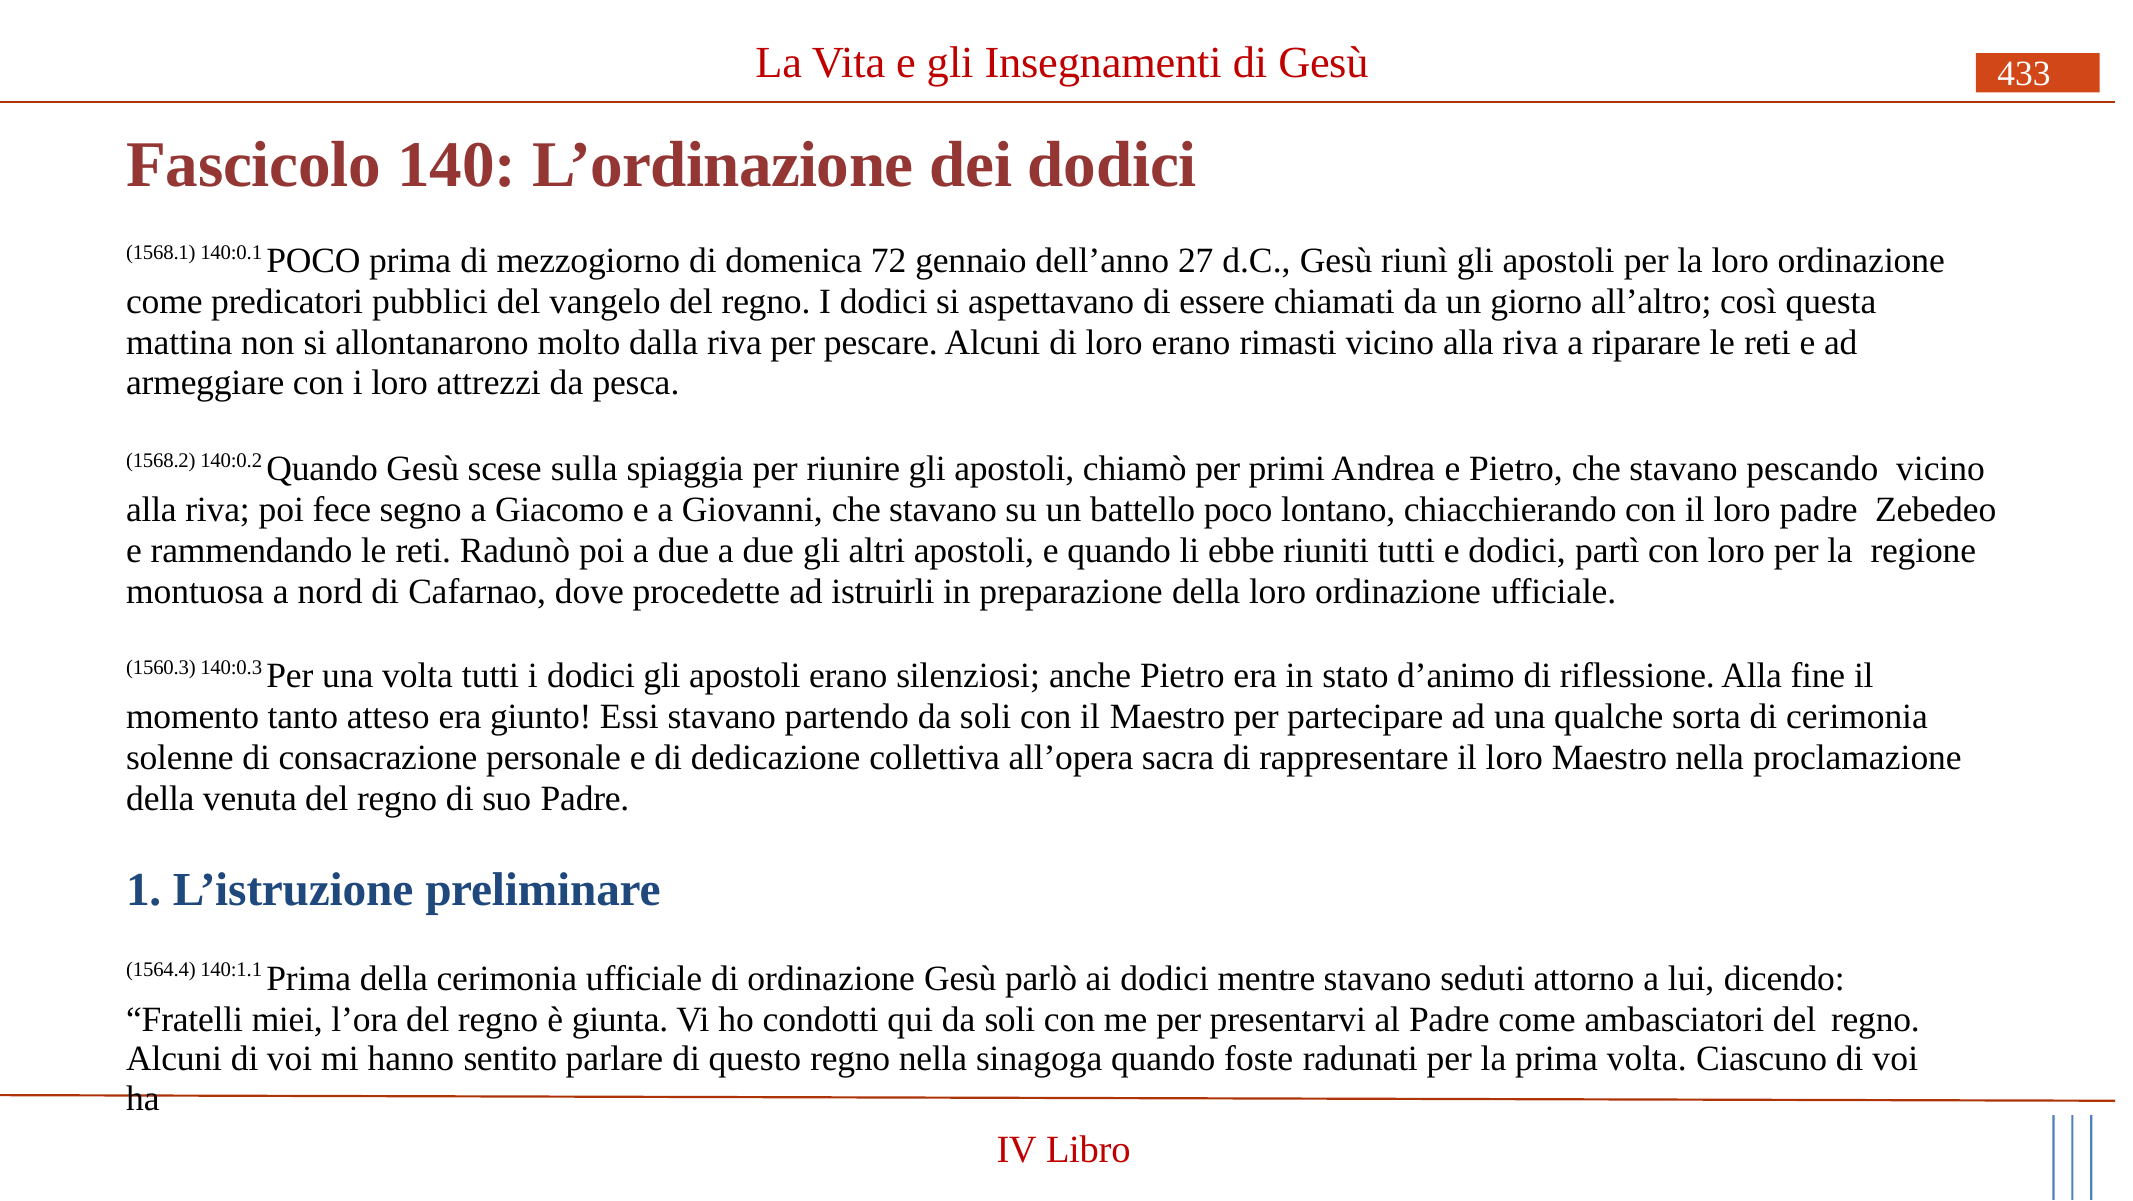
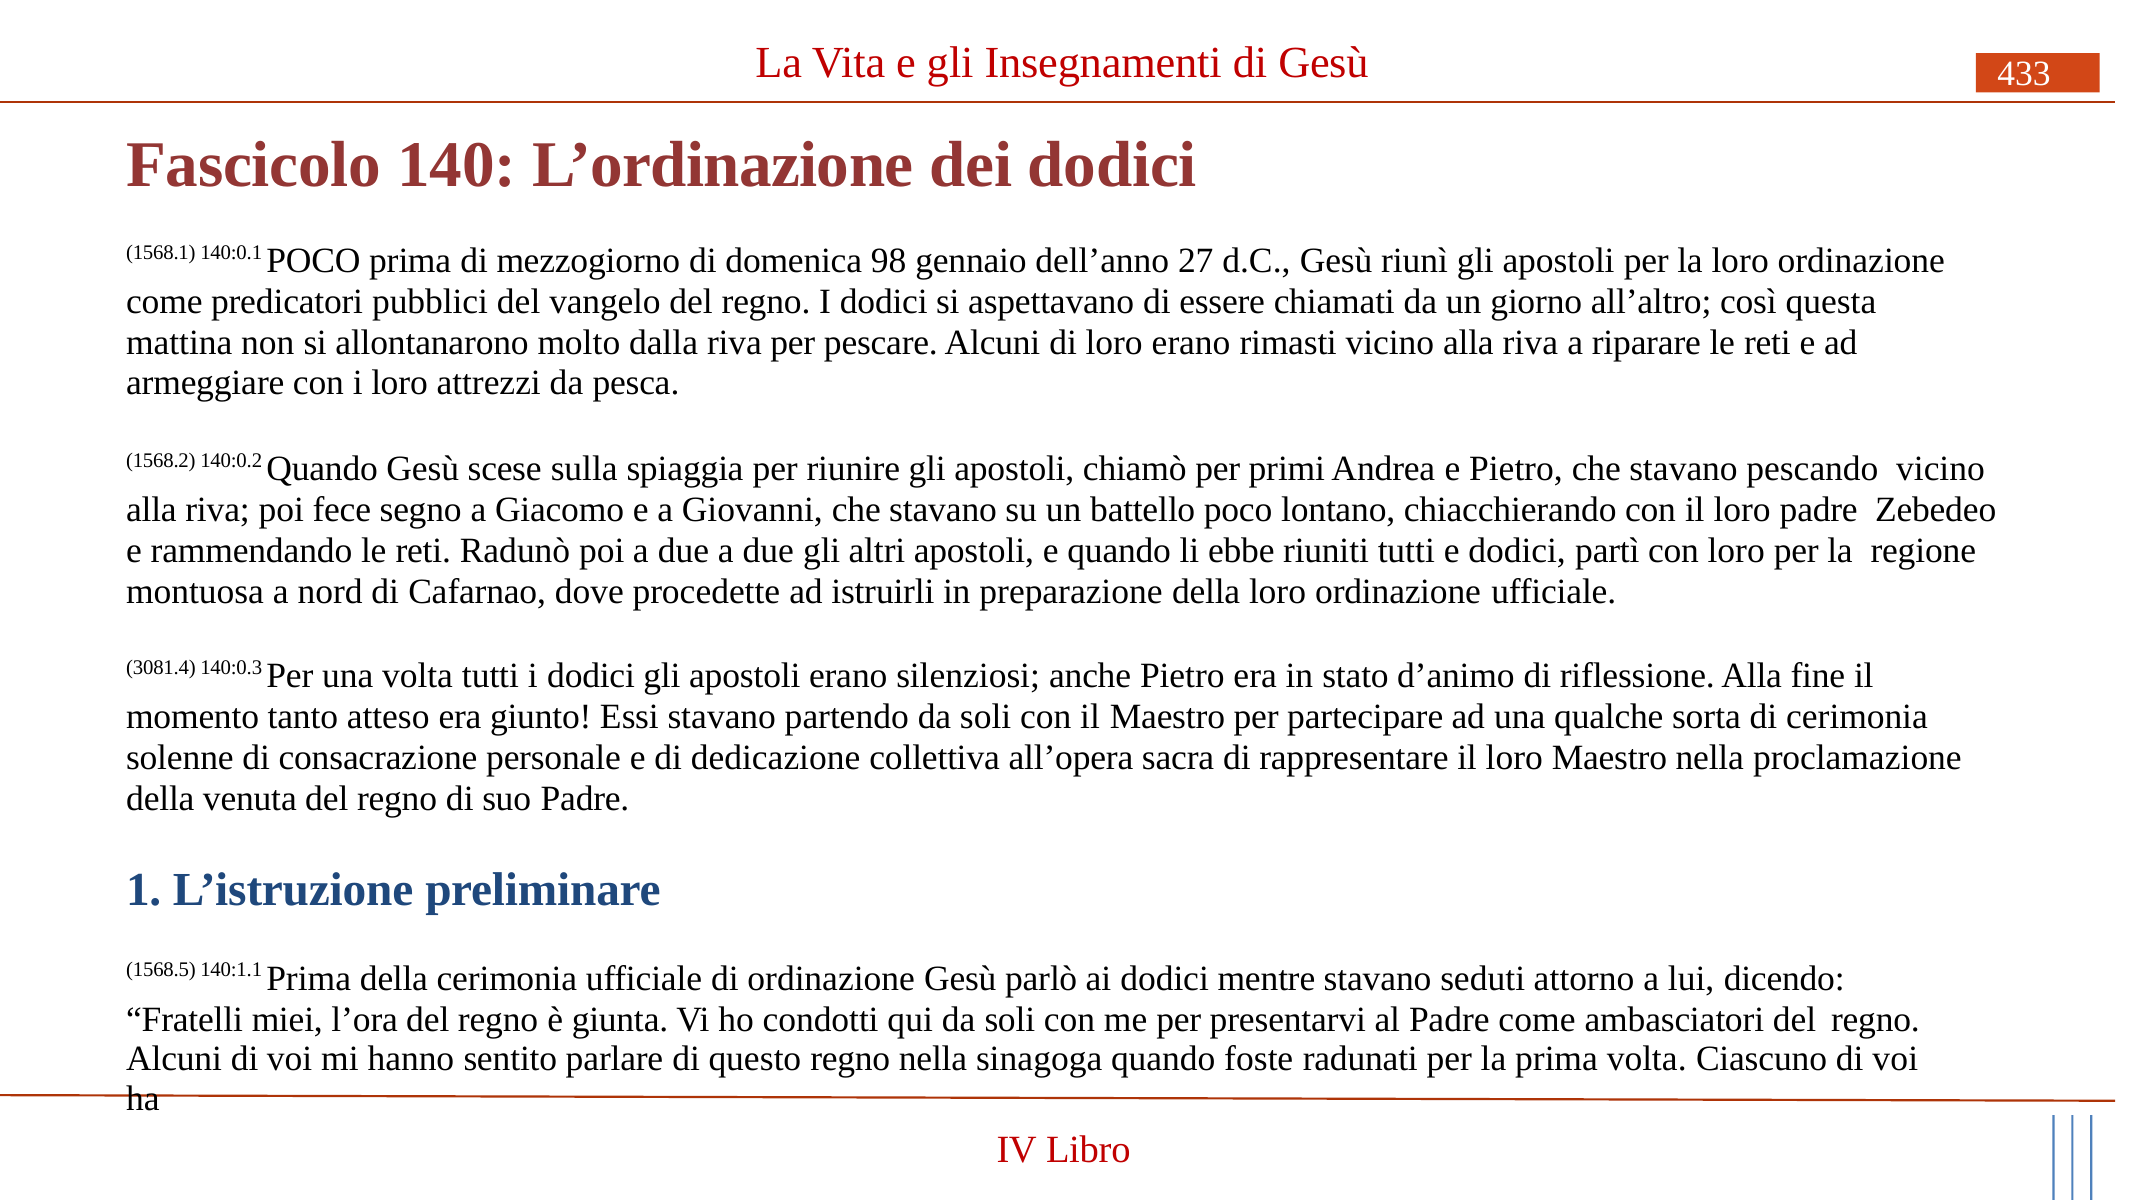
72: 72 -> 98
1560.3: 1560.3 -> 3081.4
1564.4: 1564.4 -> 1568.5
